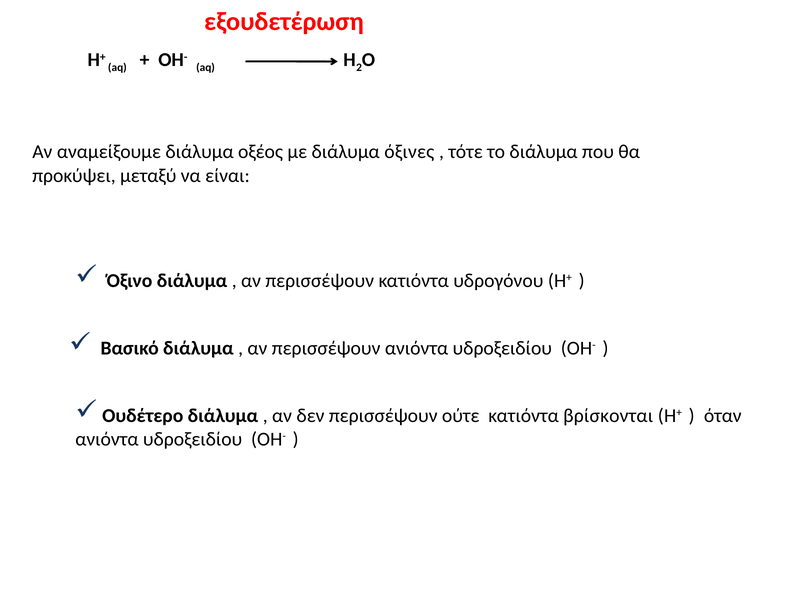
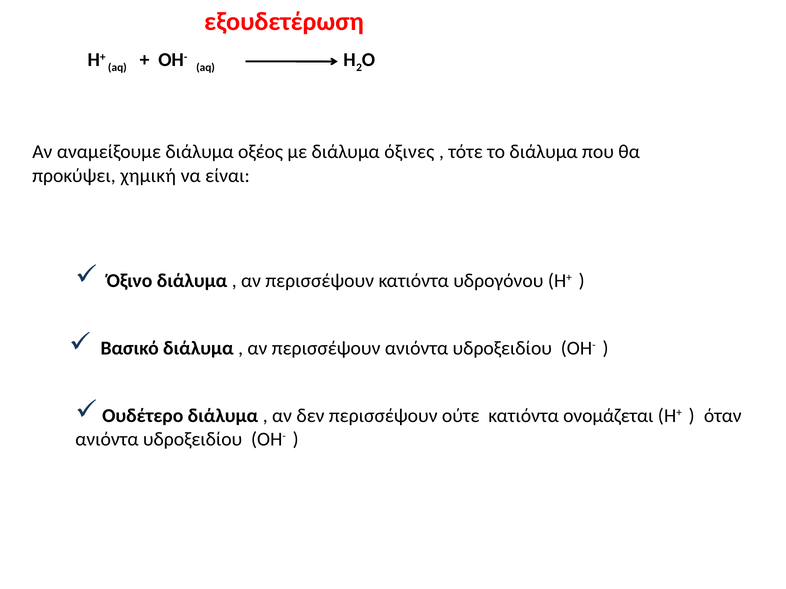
μεταξύ: μεταξύ -> χημική
βρίσκονται: βρίσκονται -> ονομάζεται
